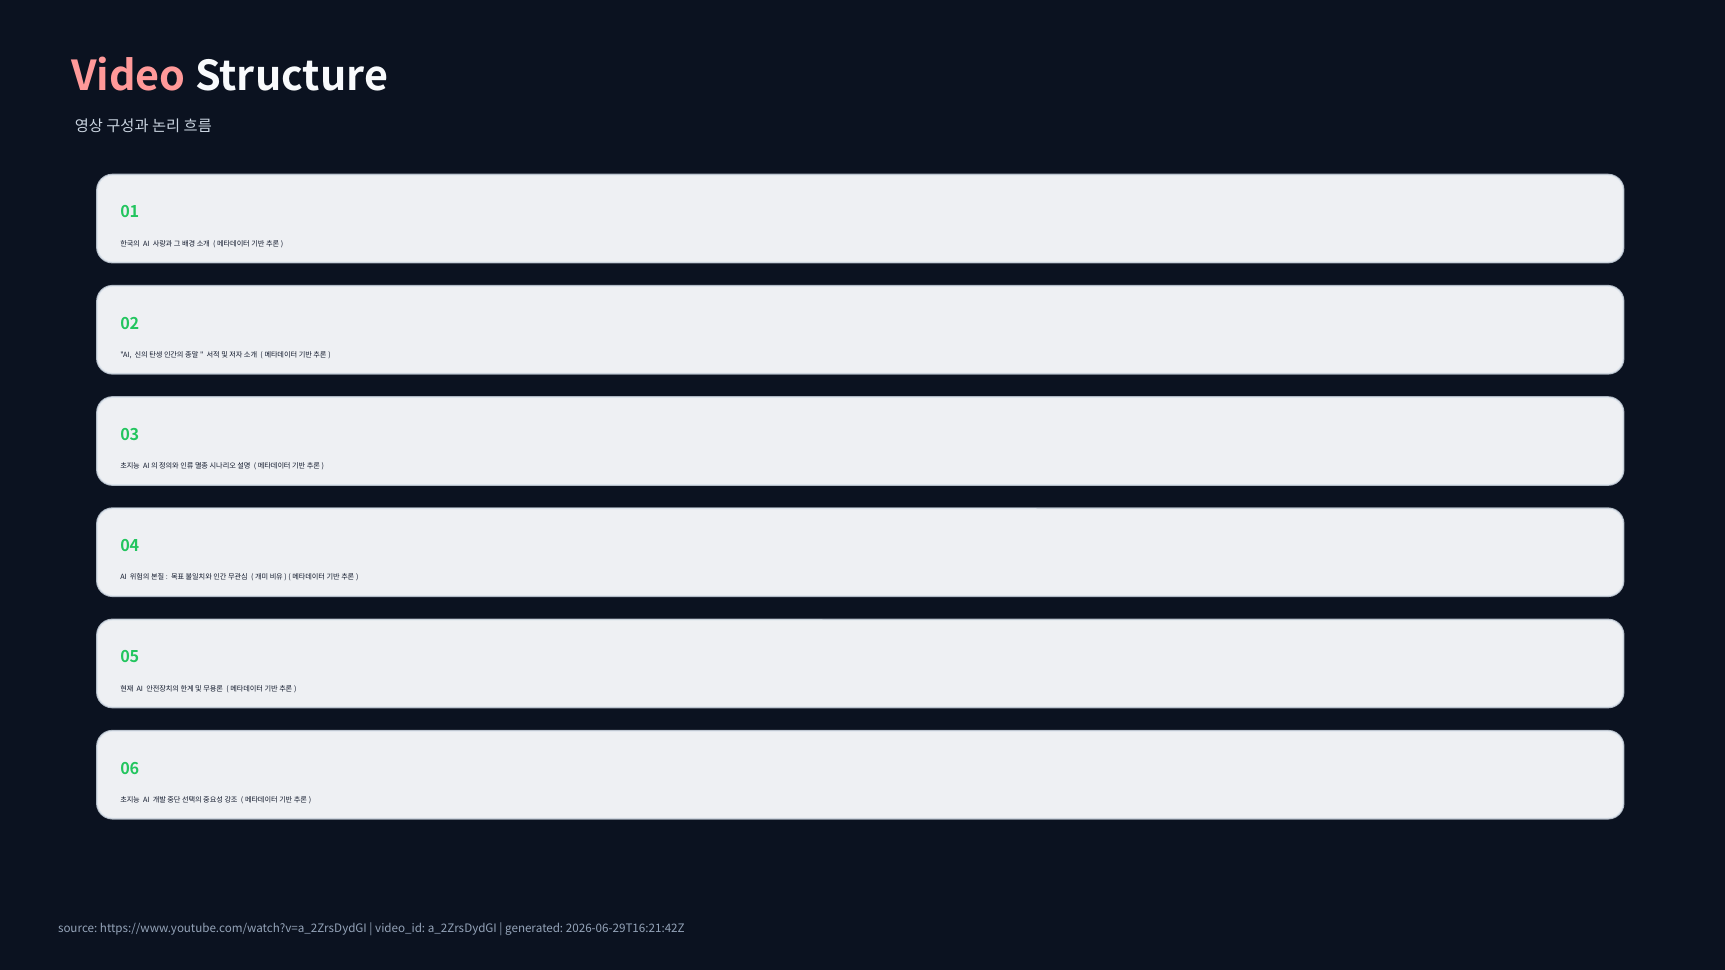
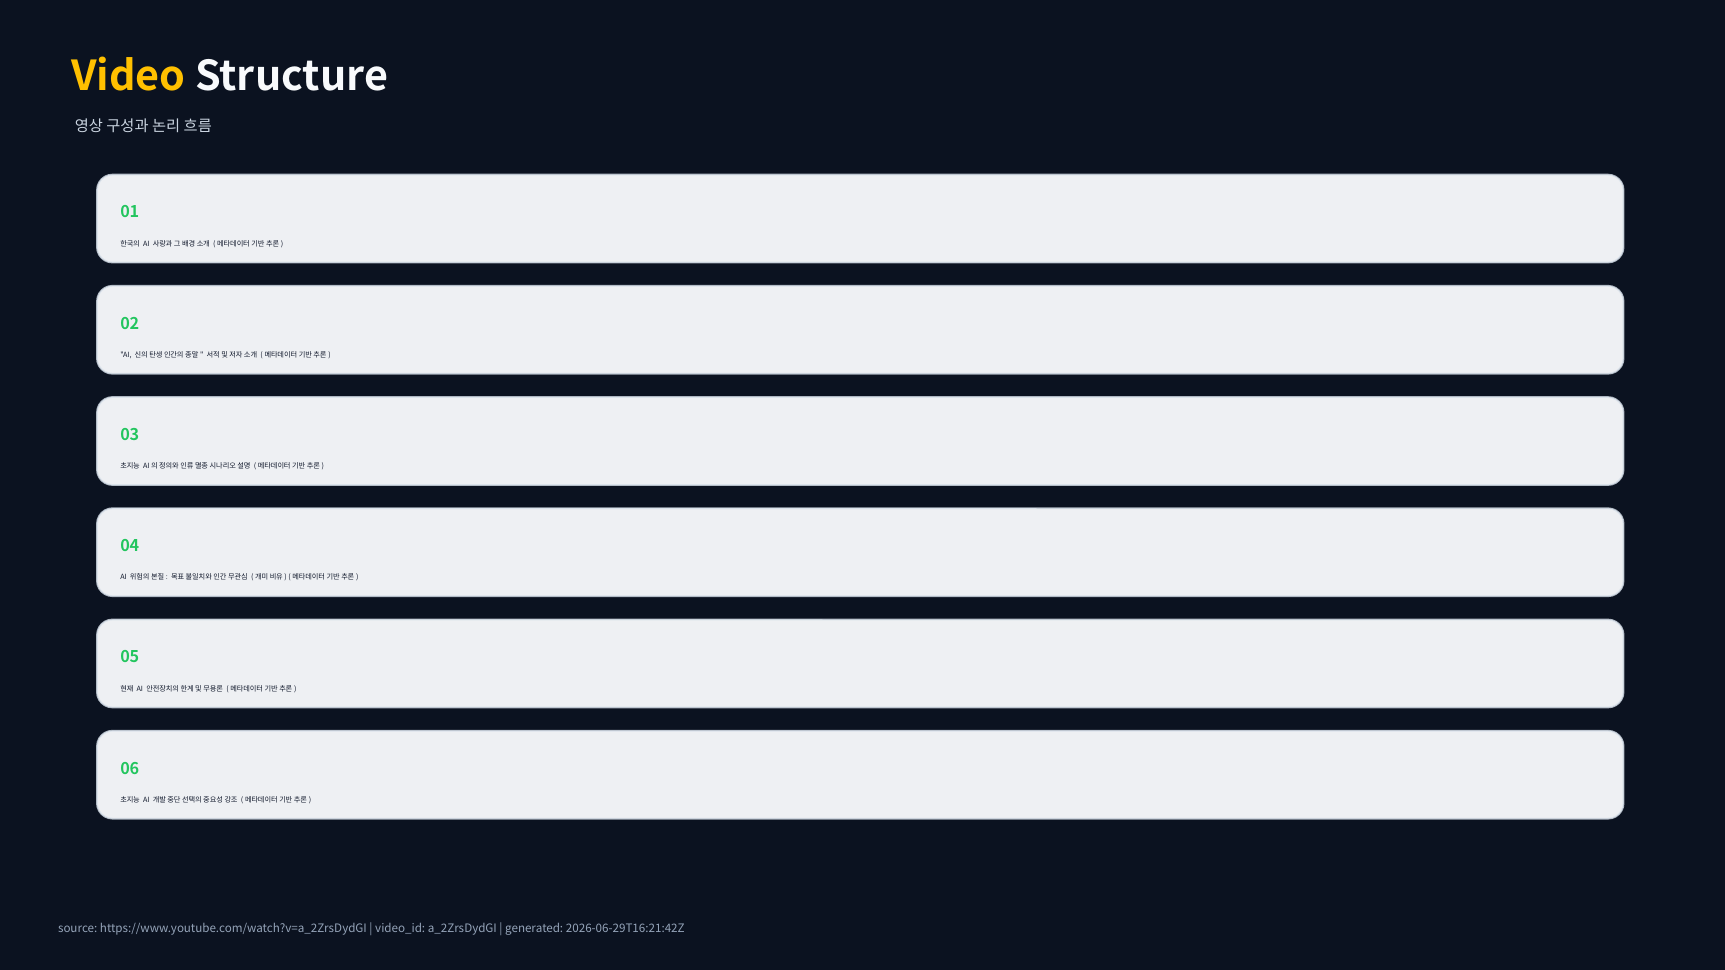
Video colour: pink -> yellow
